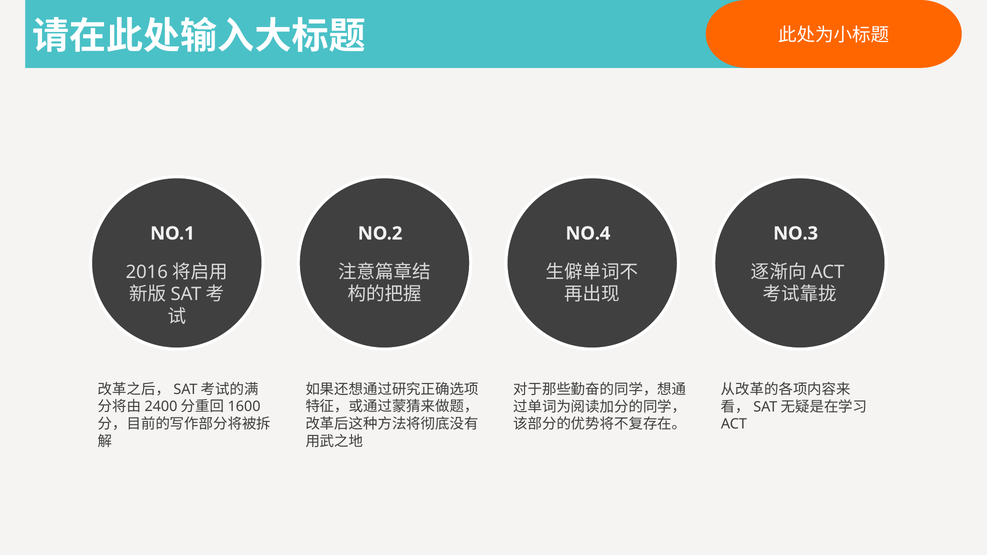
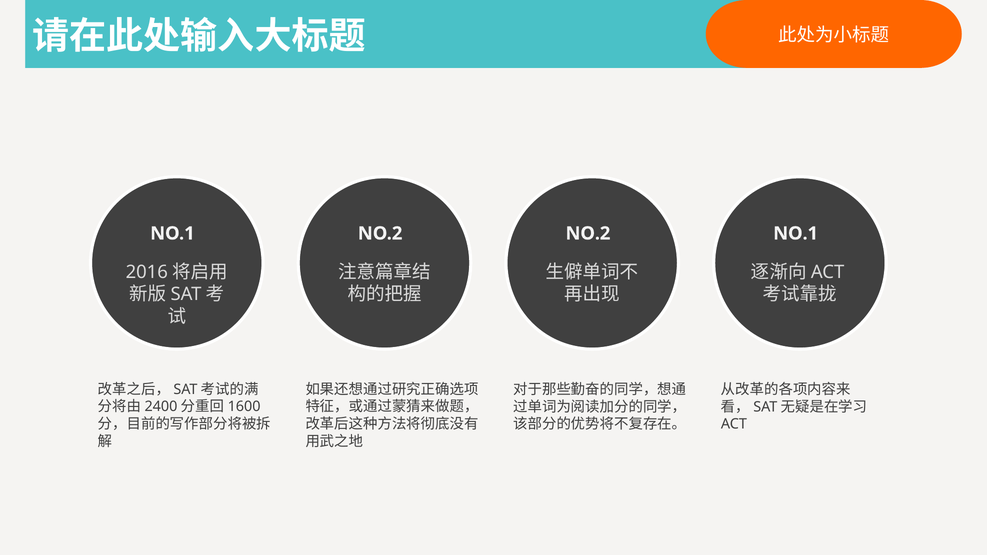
NO.4 at (588, 233): NO.4 -> NO.2
NO.3 at (796, 233): NO.3 -> NO.1
